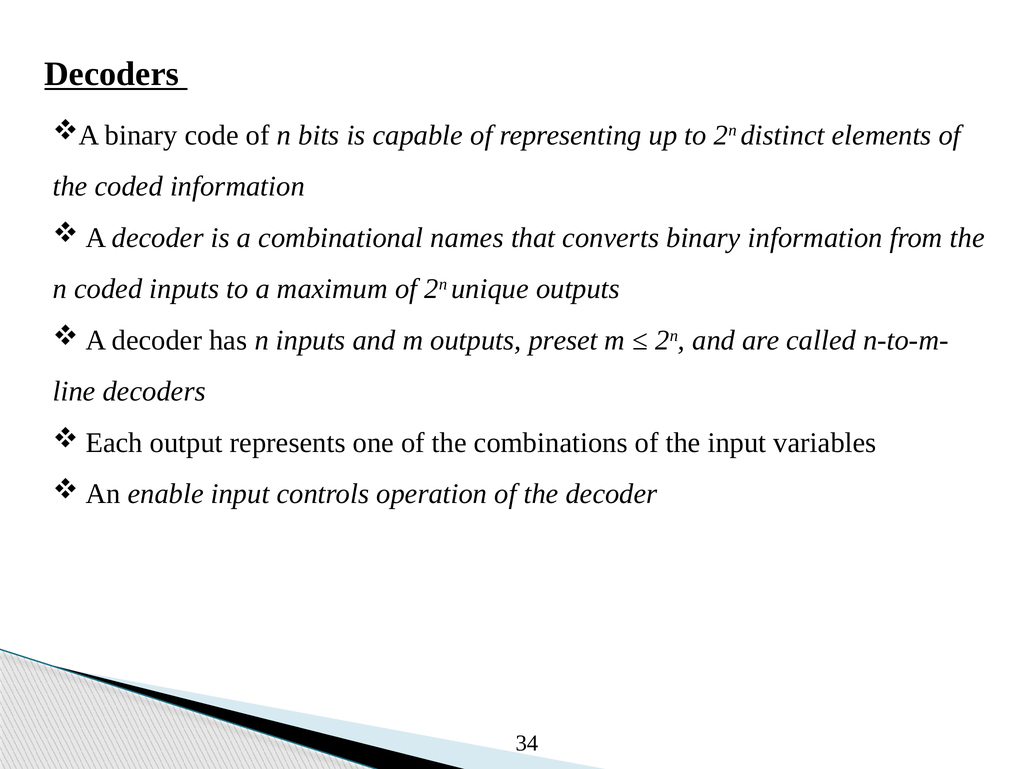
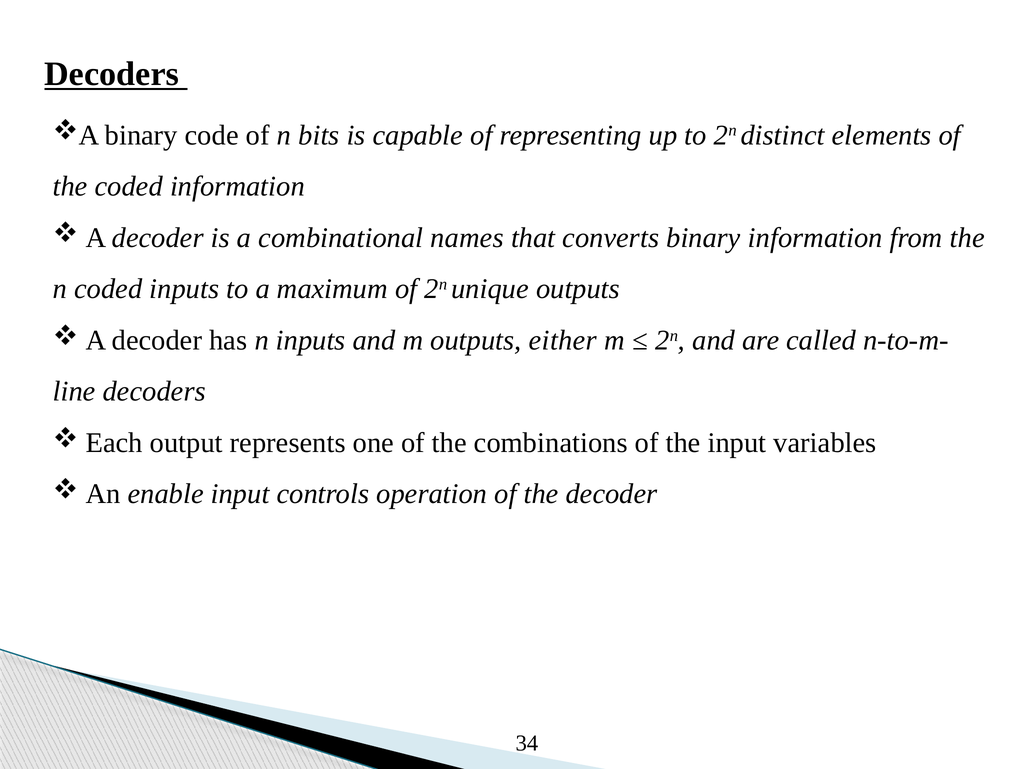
preset: preset -> either
